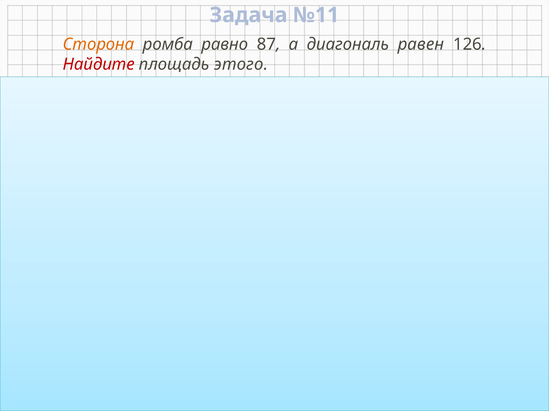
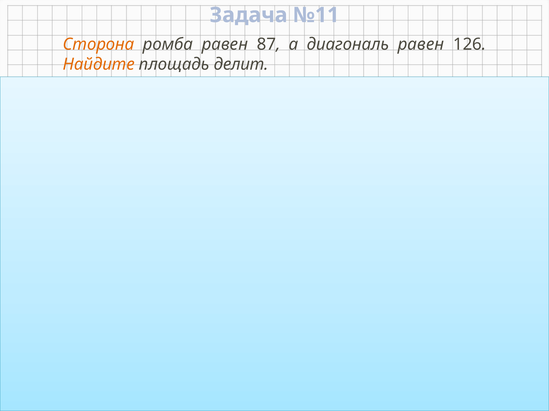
ромба равно: равно -> равен
Найдите colour: red -> orange
этого: этого -> делит
